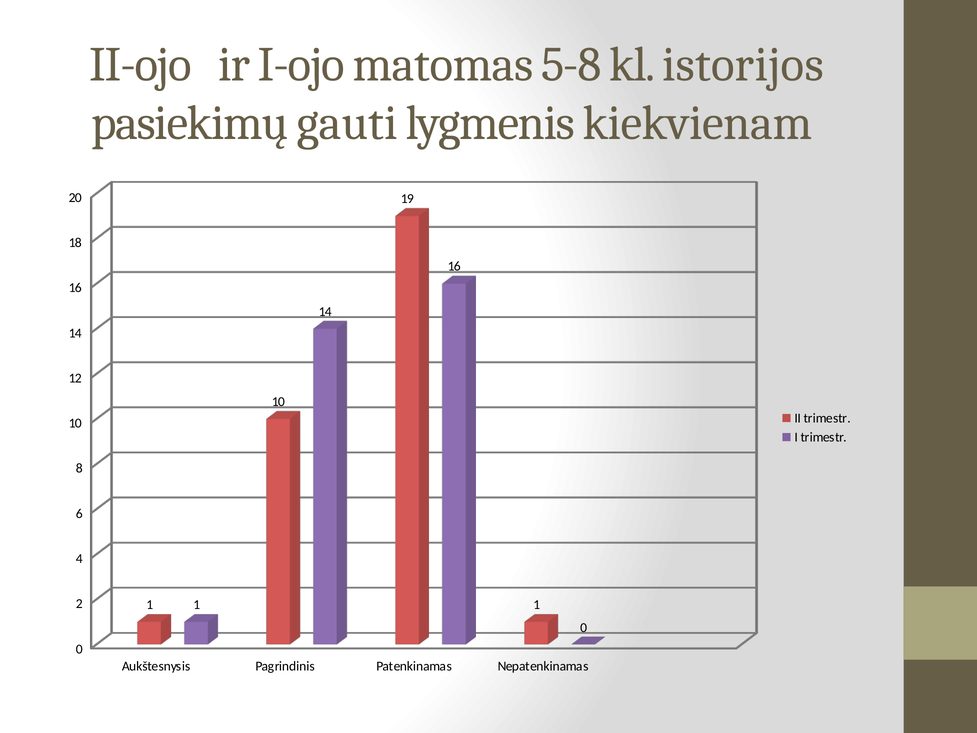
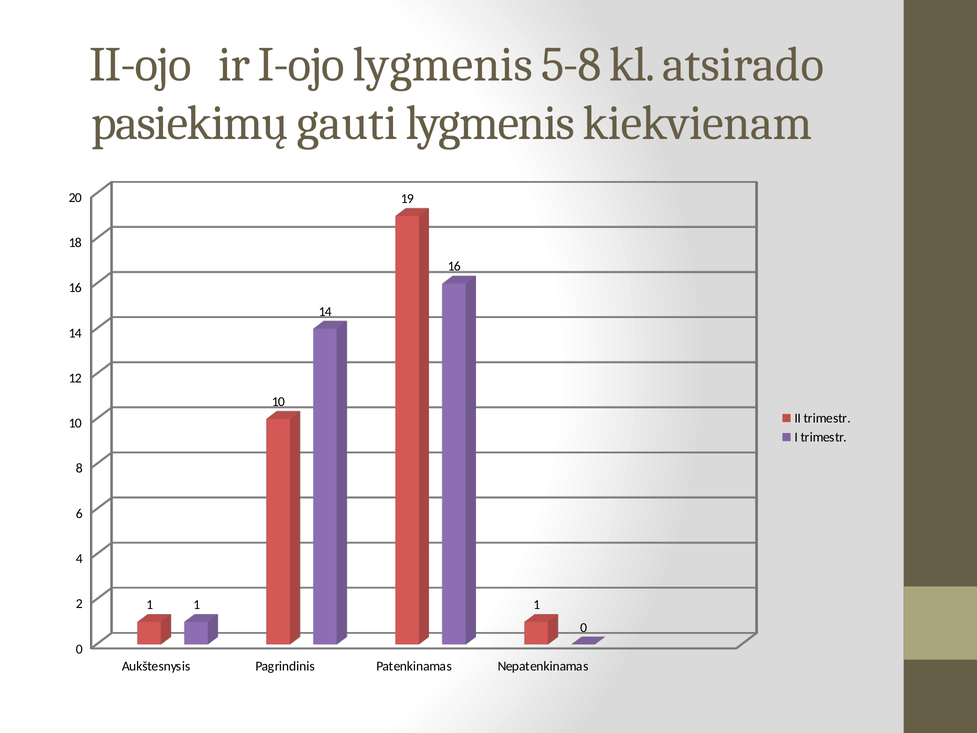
I-ojo matomas: matomas -> lygmenis
istorijos: istorijos -> atsirado
